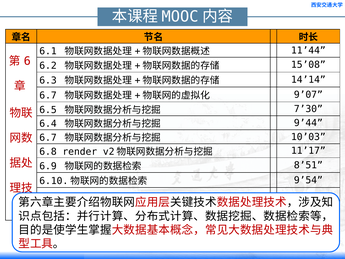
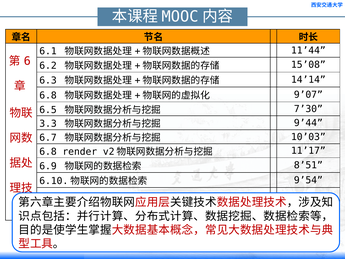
6.7 at (48, 95): 6.7 -> 6.8
6.4: 6.4 -> 3.3
